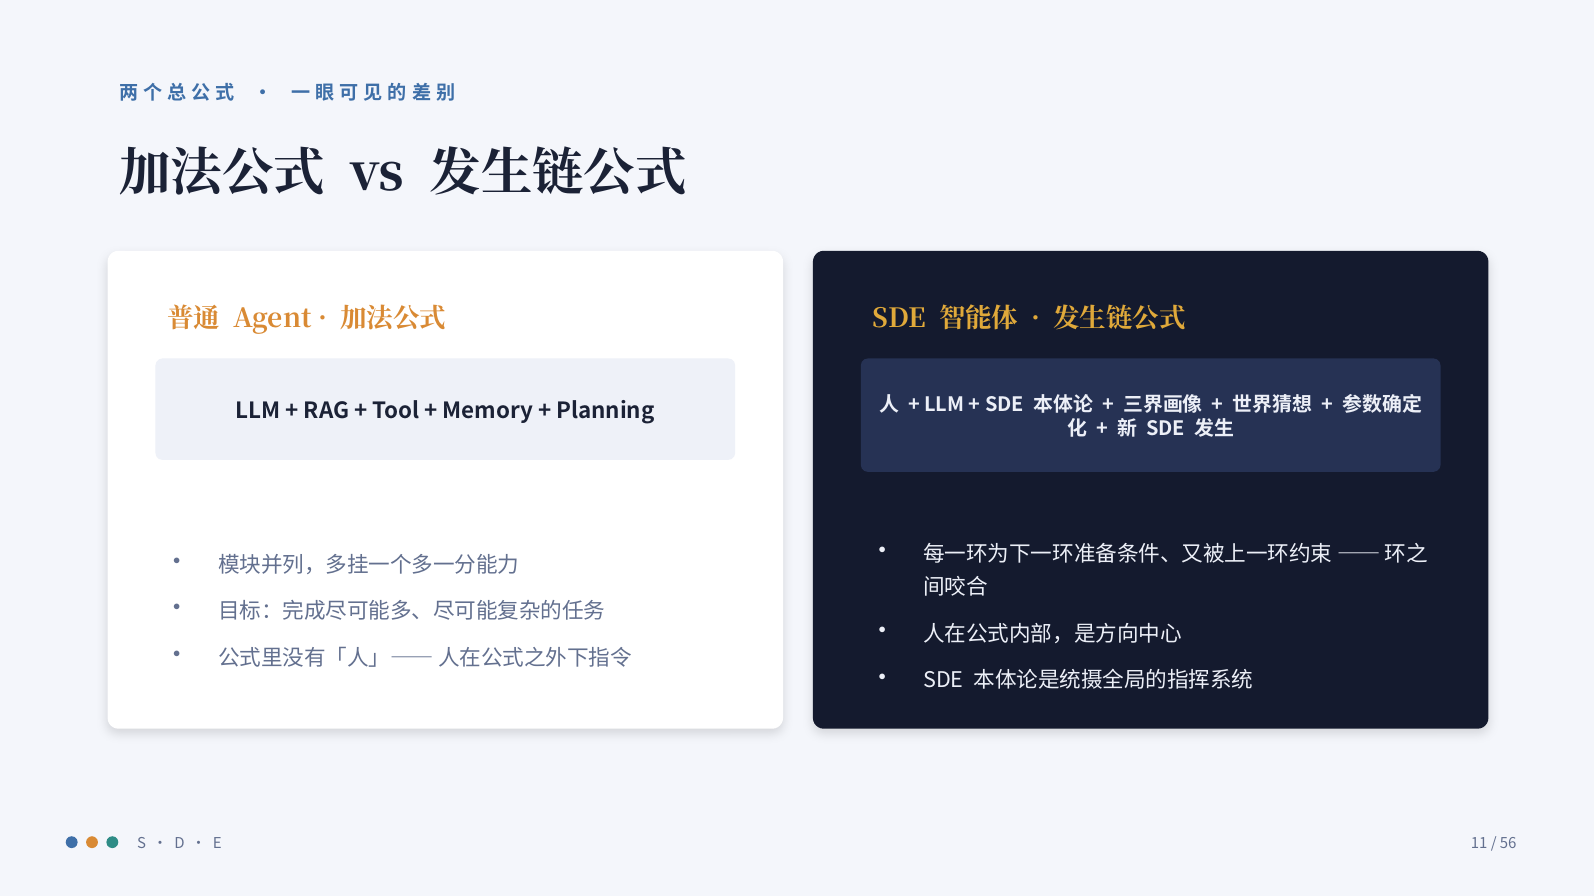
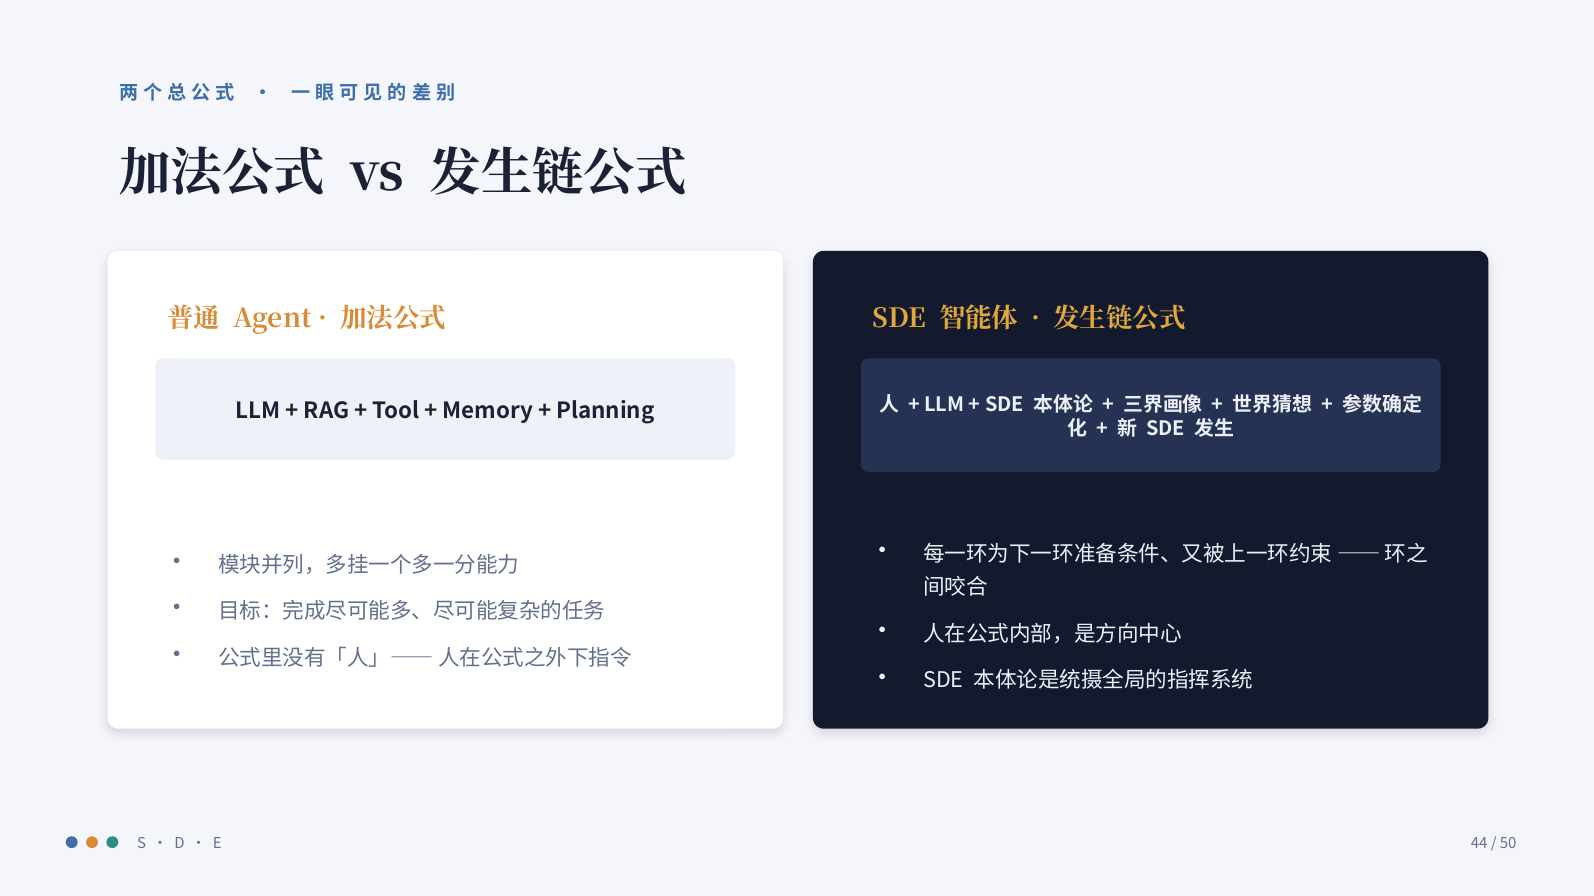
11: 11 -> 44
56: 56 -> 50
